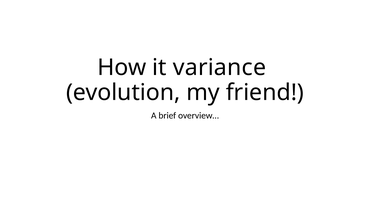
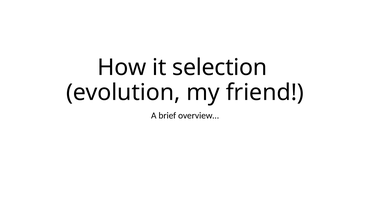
variance: variance -> selection
